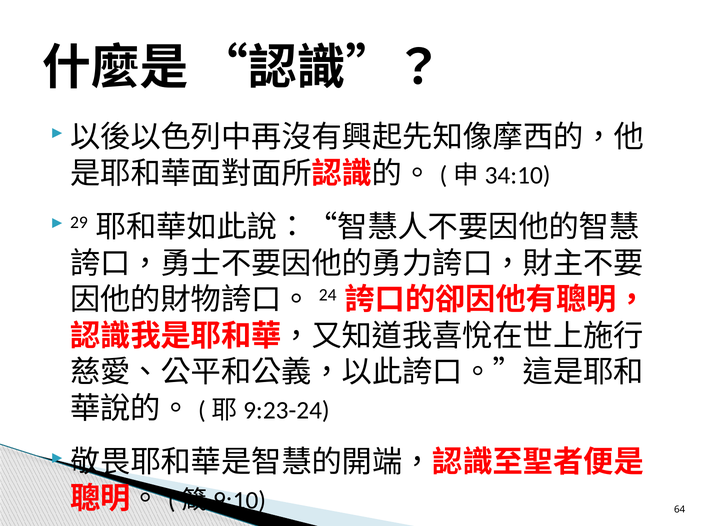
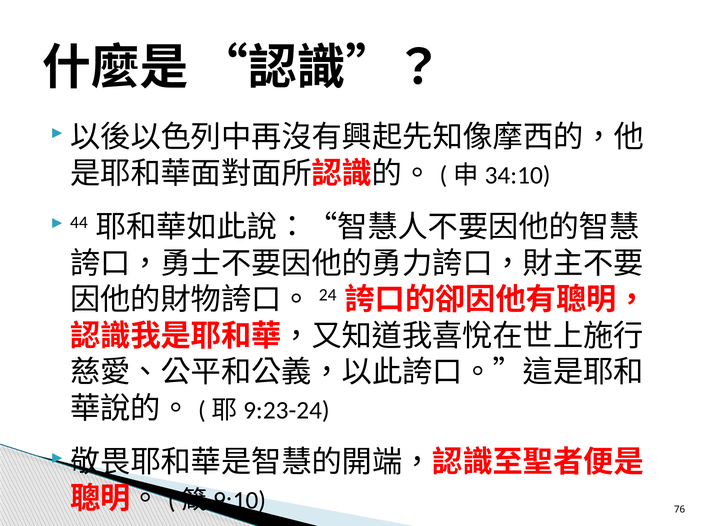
29: 29 -> 44
64: 64 -> 76
